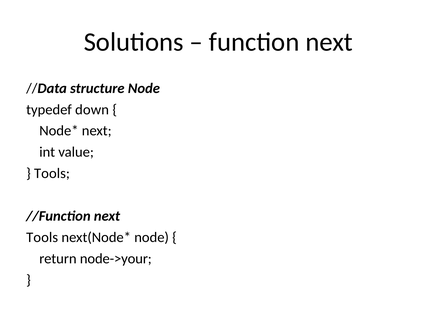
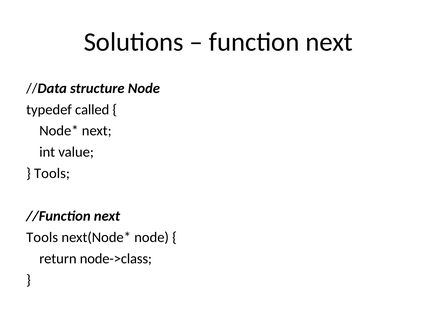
down: down -> called
node->your: node->your -> node->class
